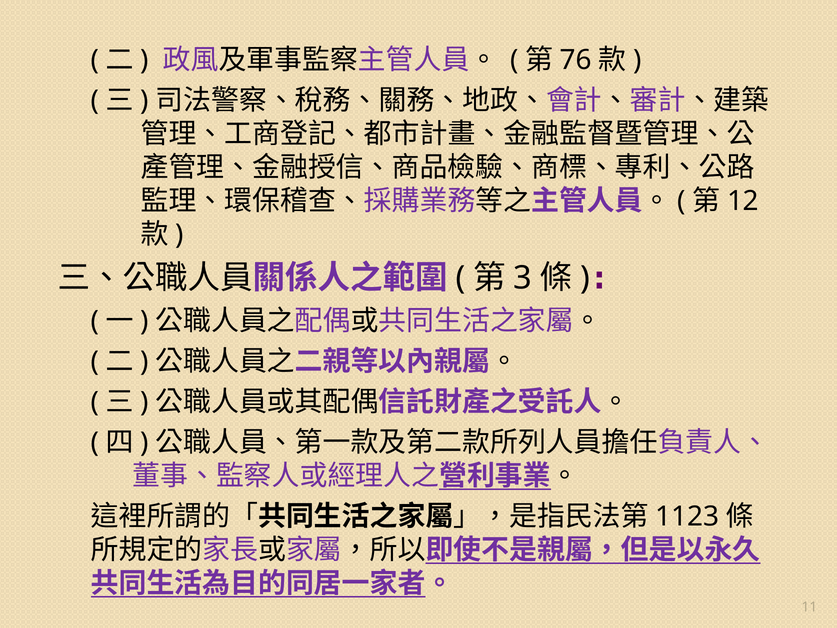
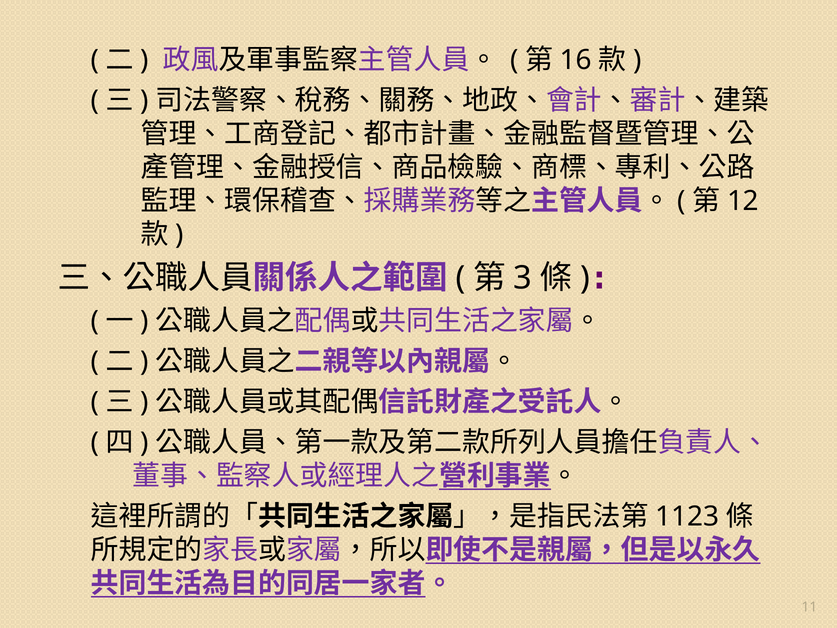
76: 76 -> 16
